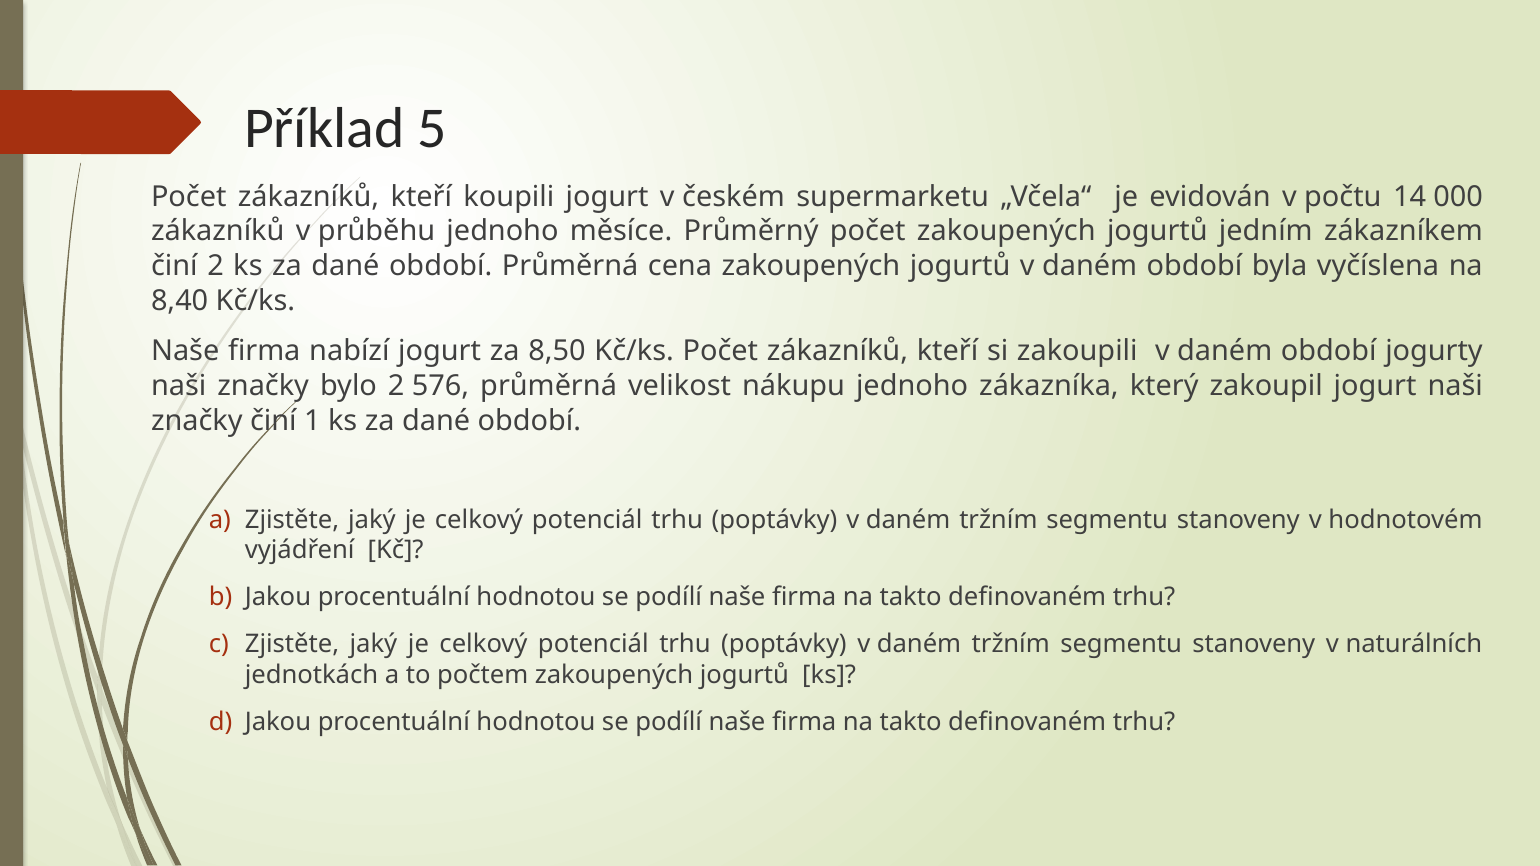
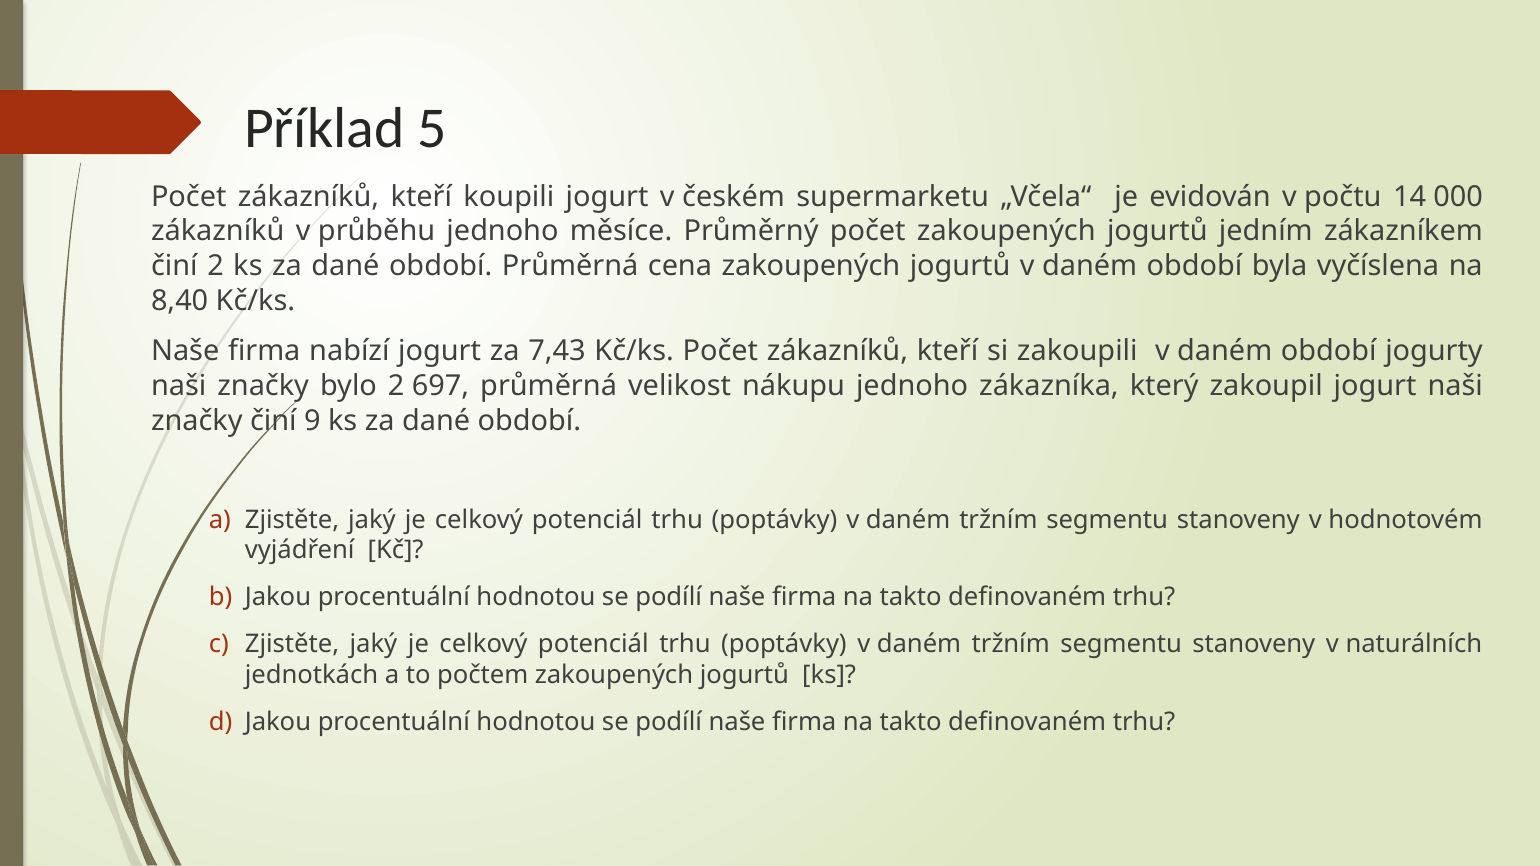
8,50: 8,50 -> 7,43
576: 576 -> 697
1: 1 -> 9
